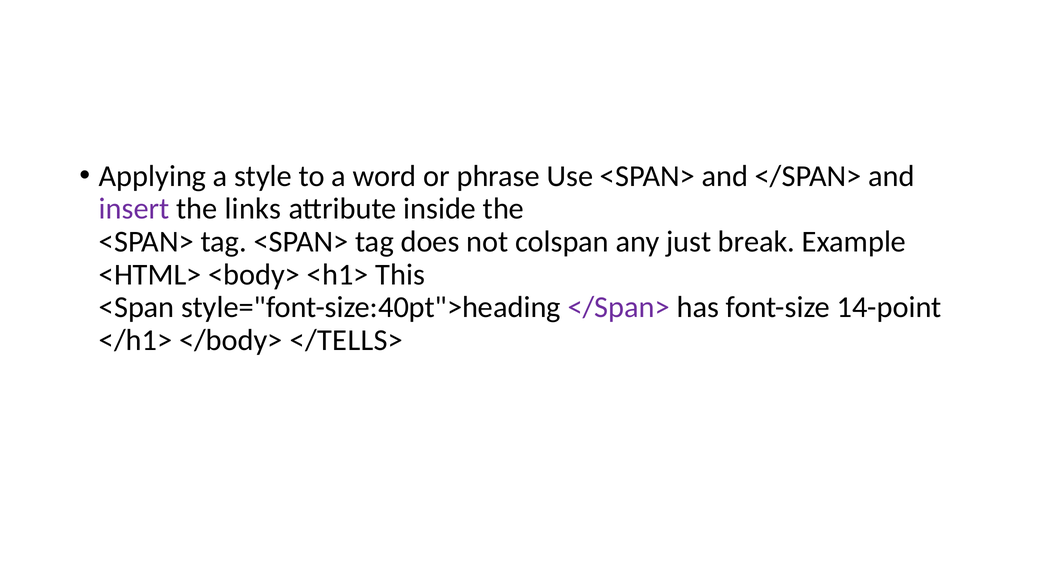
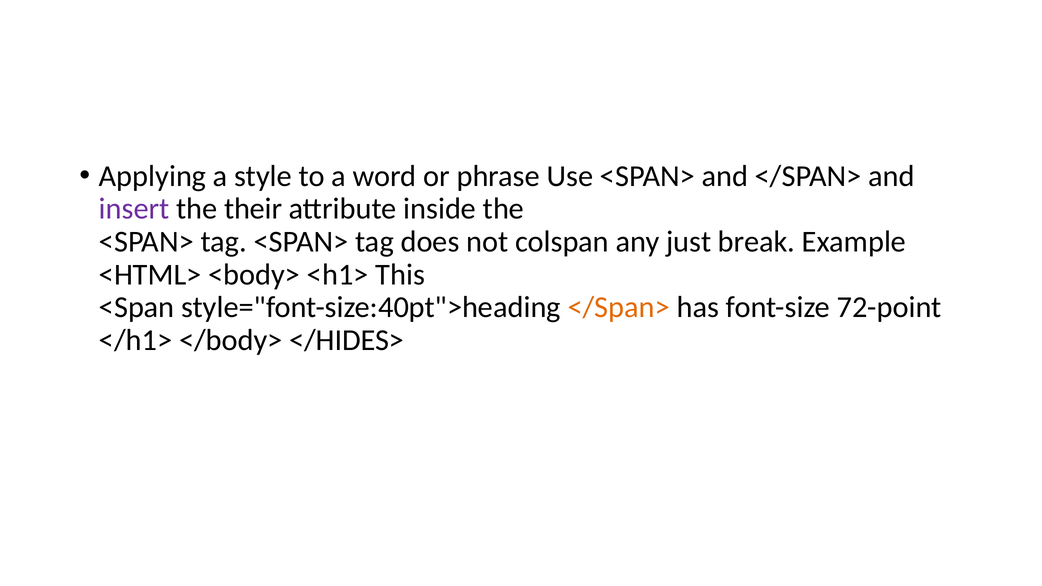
links: links -> their
</Span> at (619, 307) colour: purple -> orange
14-point: 14-point -> 72-point
</TELLS>: </TELLS> -> </HIDES>
